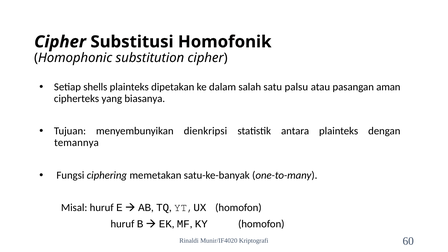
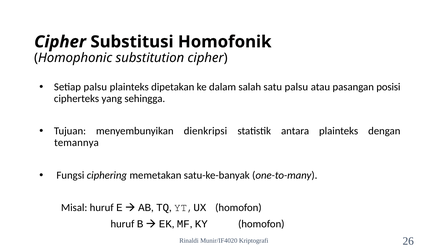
Setiap shells: shells -> palsu
aman: aman -> posisi
biasanya: biasanya -> sehingga
60: 60 -> 26
